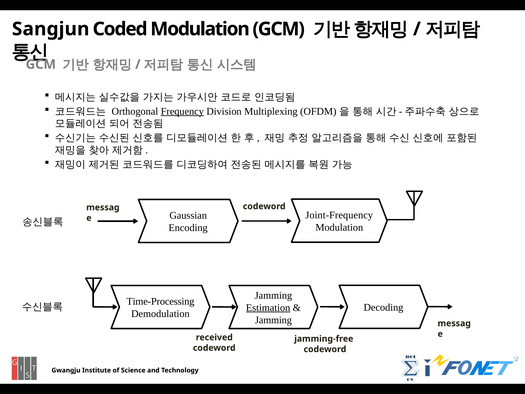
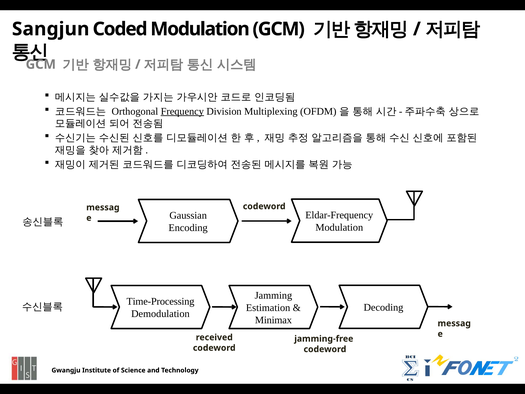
Joint-Frequency: Joint-Frequency -> Eldar-Frequency
Estimation underline: present -> none
Jamming at (273, 320): Jamming -> Minimax
